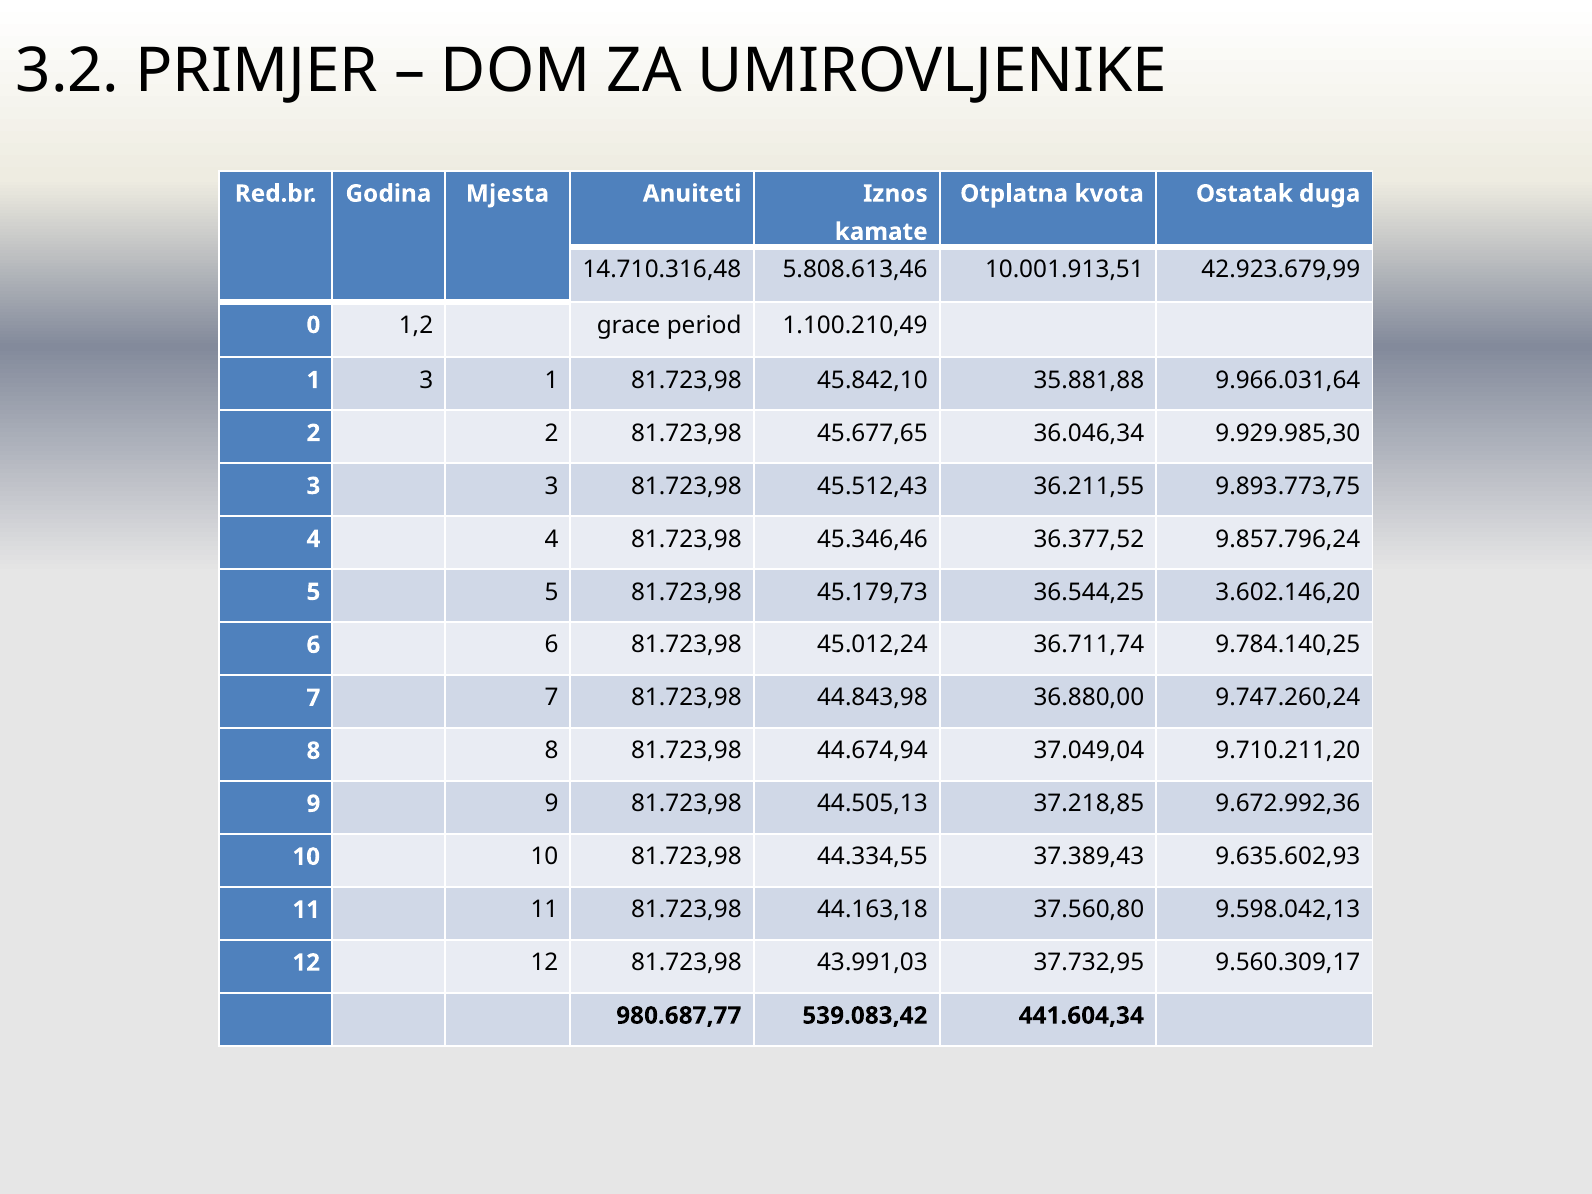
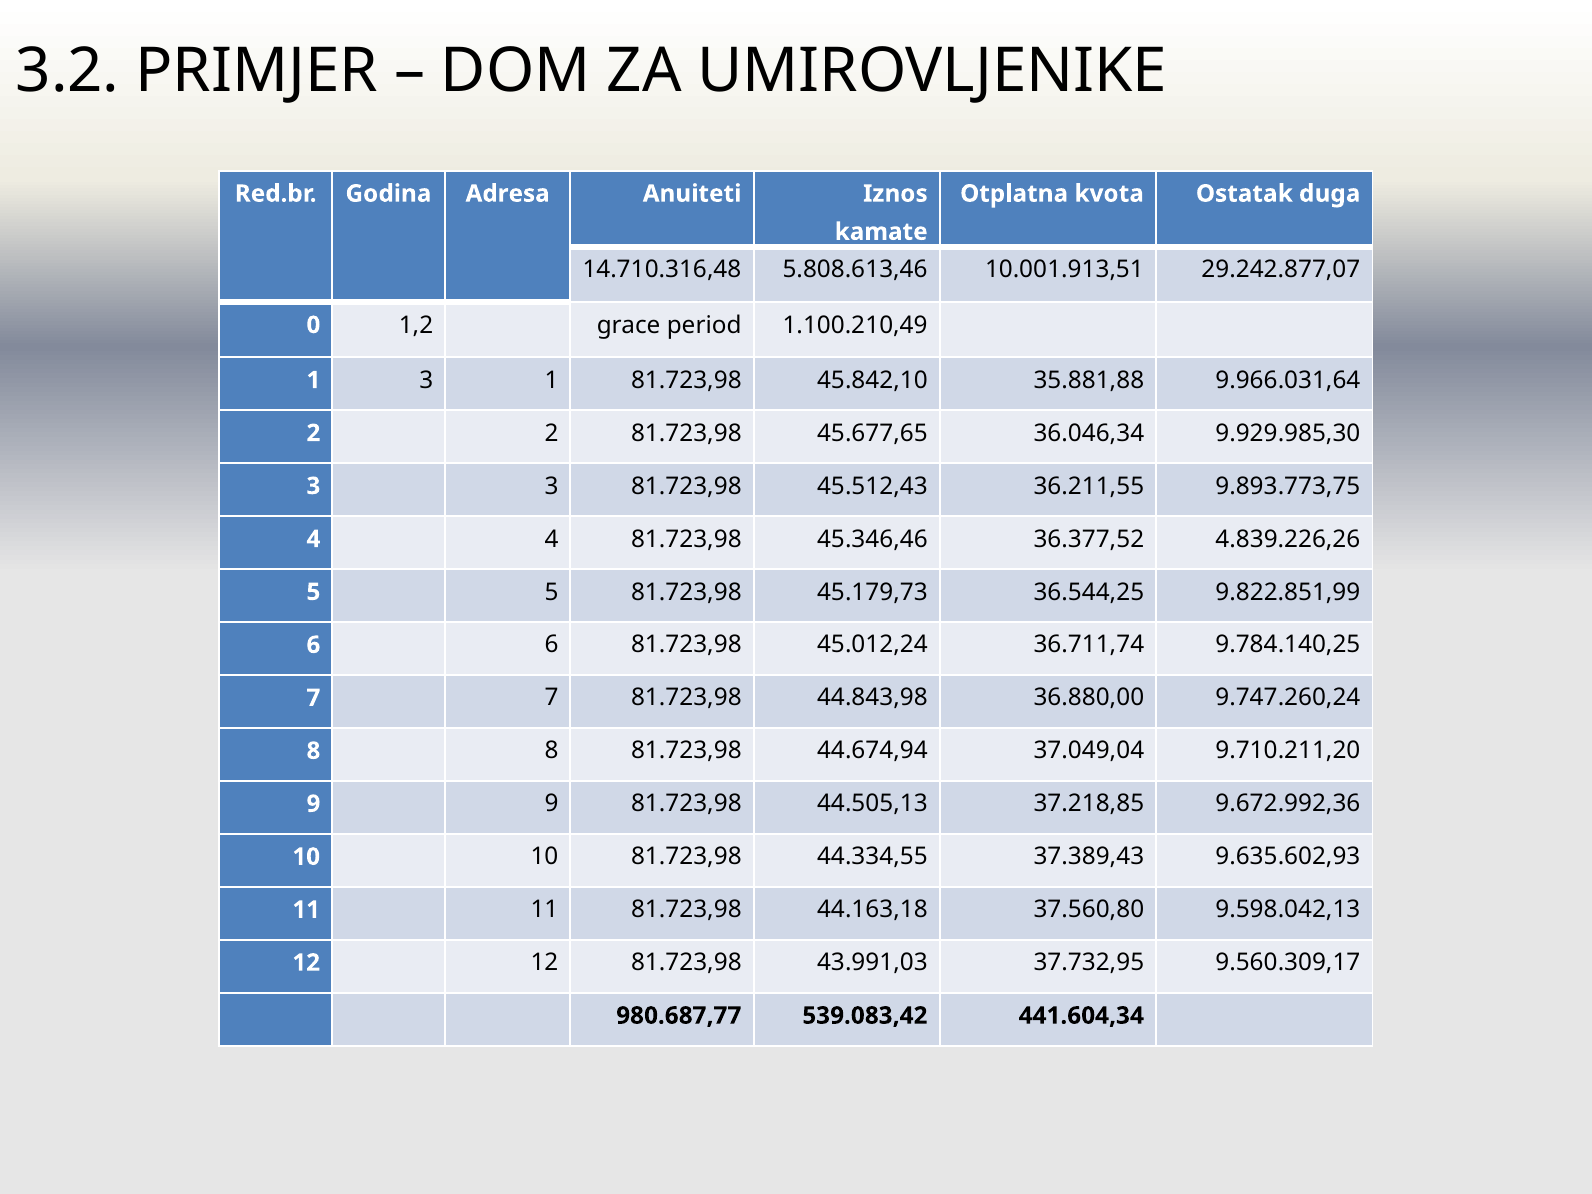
Mjesta: Mjesta -> Adresa
42.923.679,99: 42.923.679,99 -> 29.242.877,07
9.857.796,24: 9.857.796,24 -> 4.839.226,26
3.602.146,20: 3.602.146,20 -> 9.822.851,99
